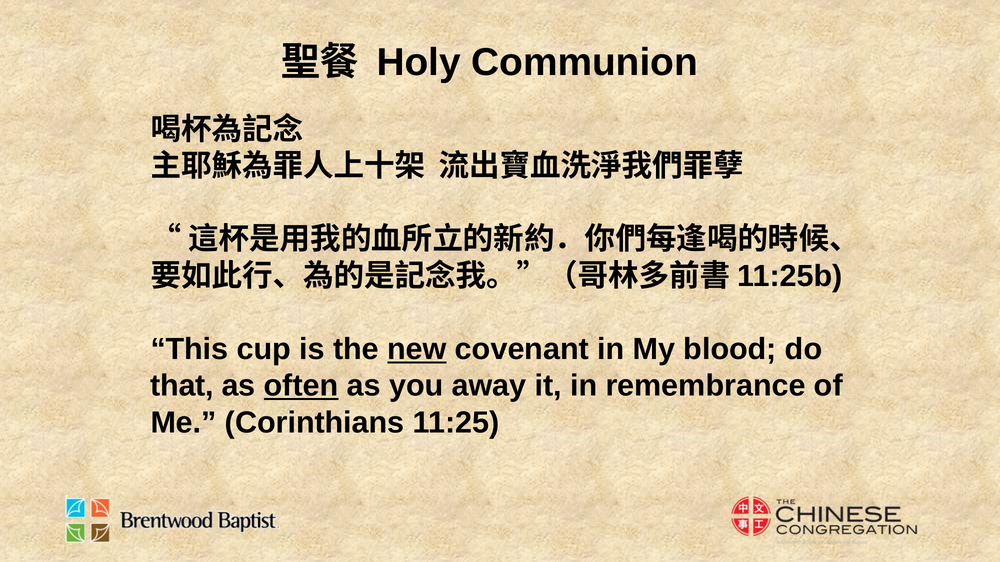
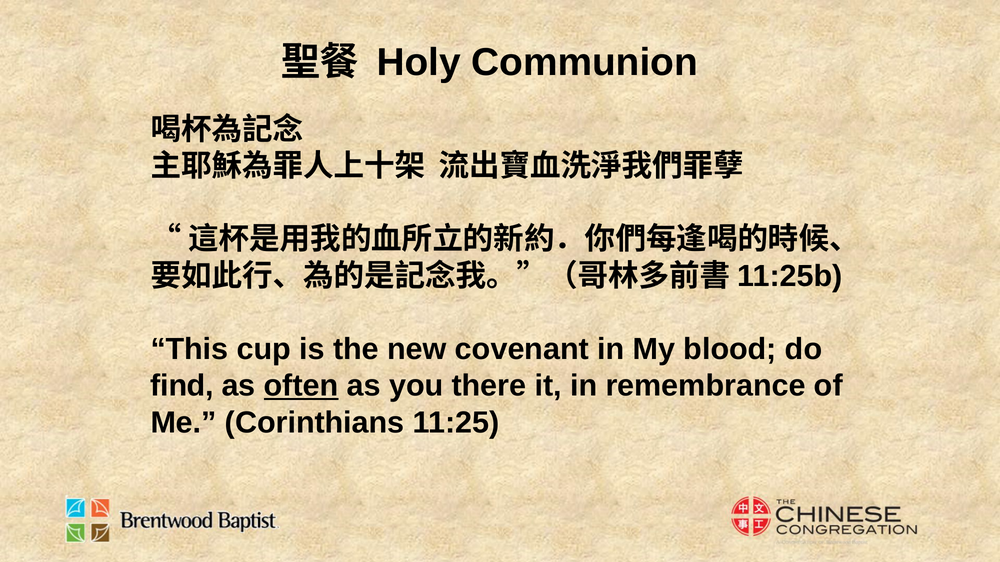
new underline: present -> none
that: that -> find
away: away -> there
